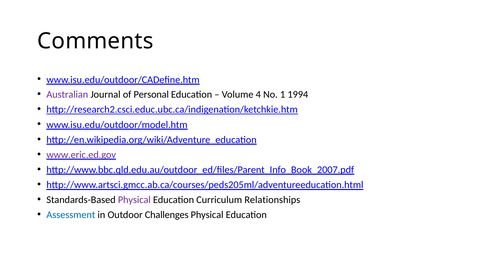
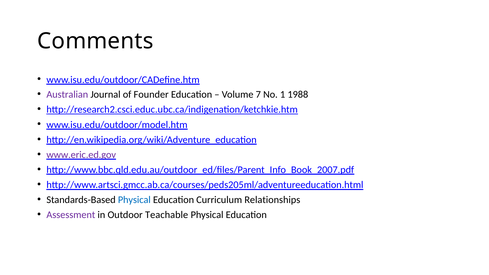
Personal: Personal -> Founder
4: 4 -> 7
1994: 1994 -> 1988
Physical at (134, 200) colour: purple -> blue
Assessment colour: blue -> purple
Challenges: Challenges -> Teachable
